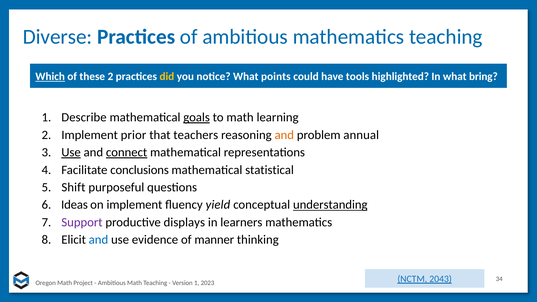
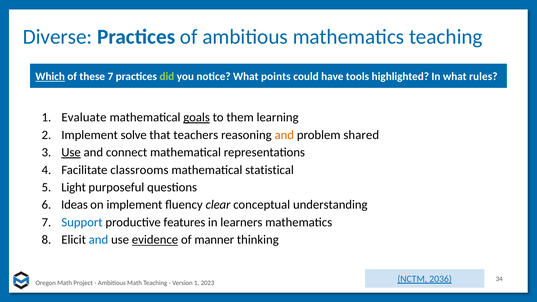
these 2: 2 -> 7
did colour: yellow -> light green
bring: bring -> rules
Describe: Describe -> Evaluate
to math: math -> them
prior: prior -> solve
annual: annual -> shared
connect underline: present -> none
conclusions: conclusions -> classrooms
Shift: Shift -> Light
yield: yield -> clear
understanding underline: present -> none
Support colour: purple -> blue
displays: displays -> features
evidence underline: none -> present
2043: 2043 -> 2036
